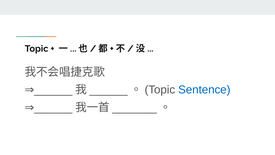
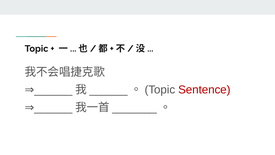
Sentence colour: blue -> red
